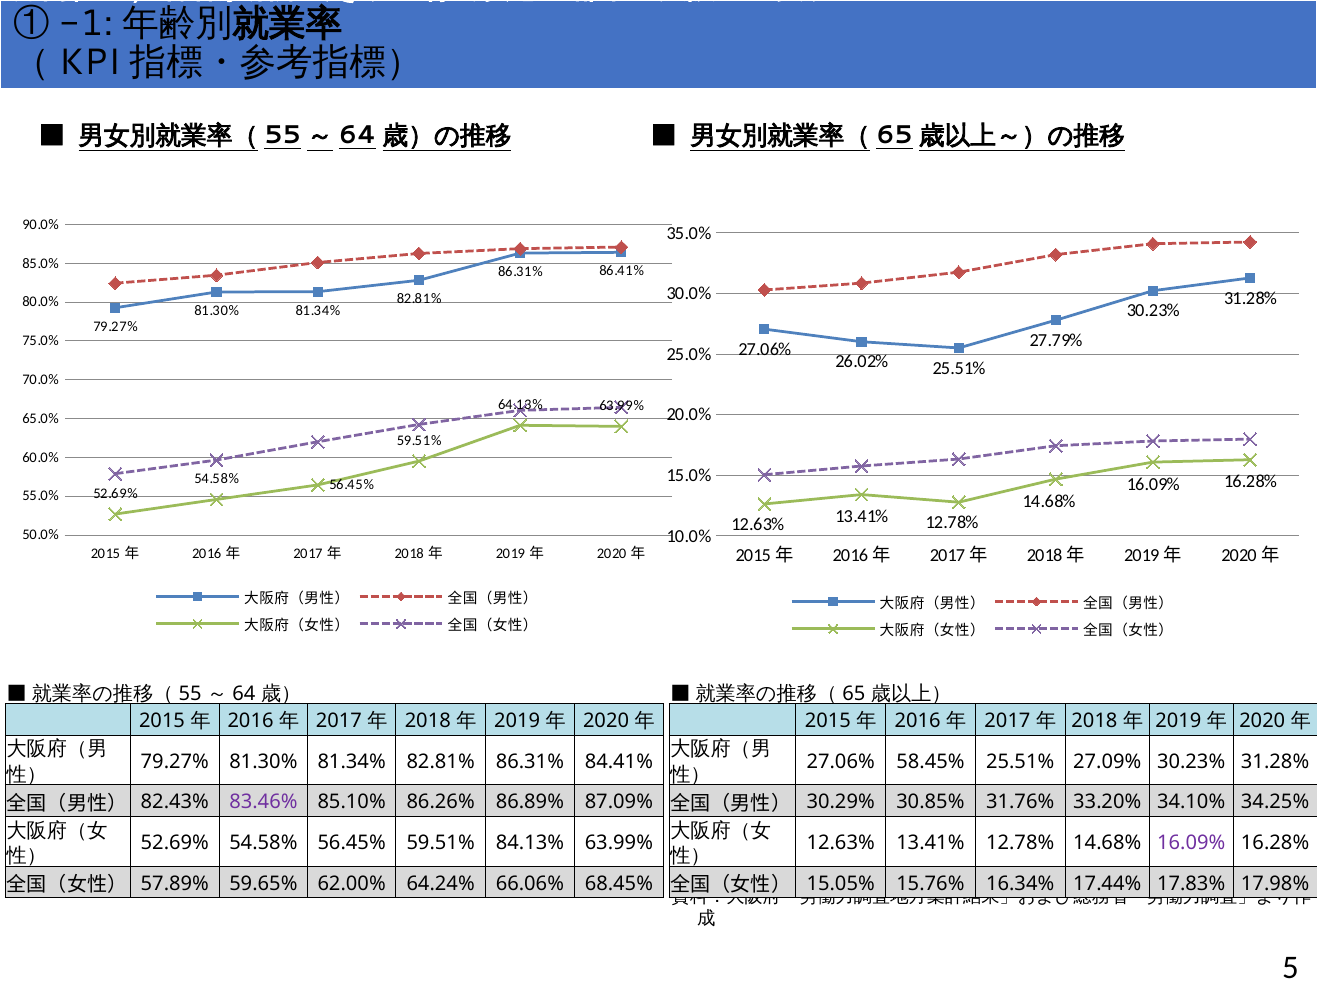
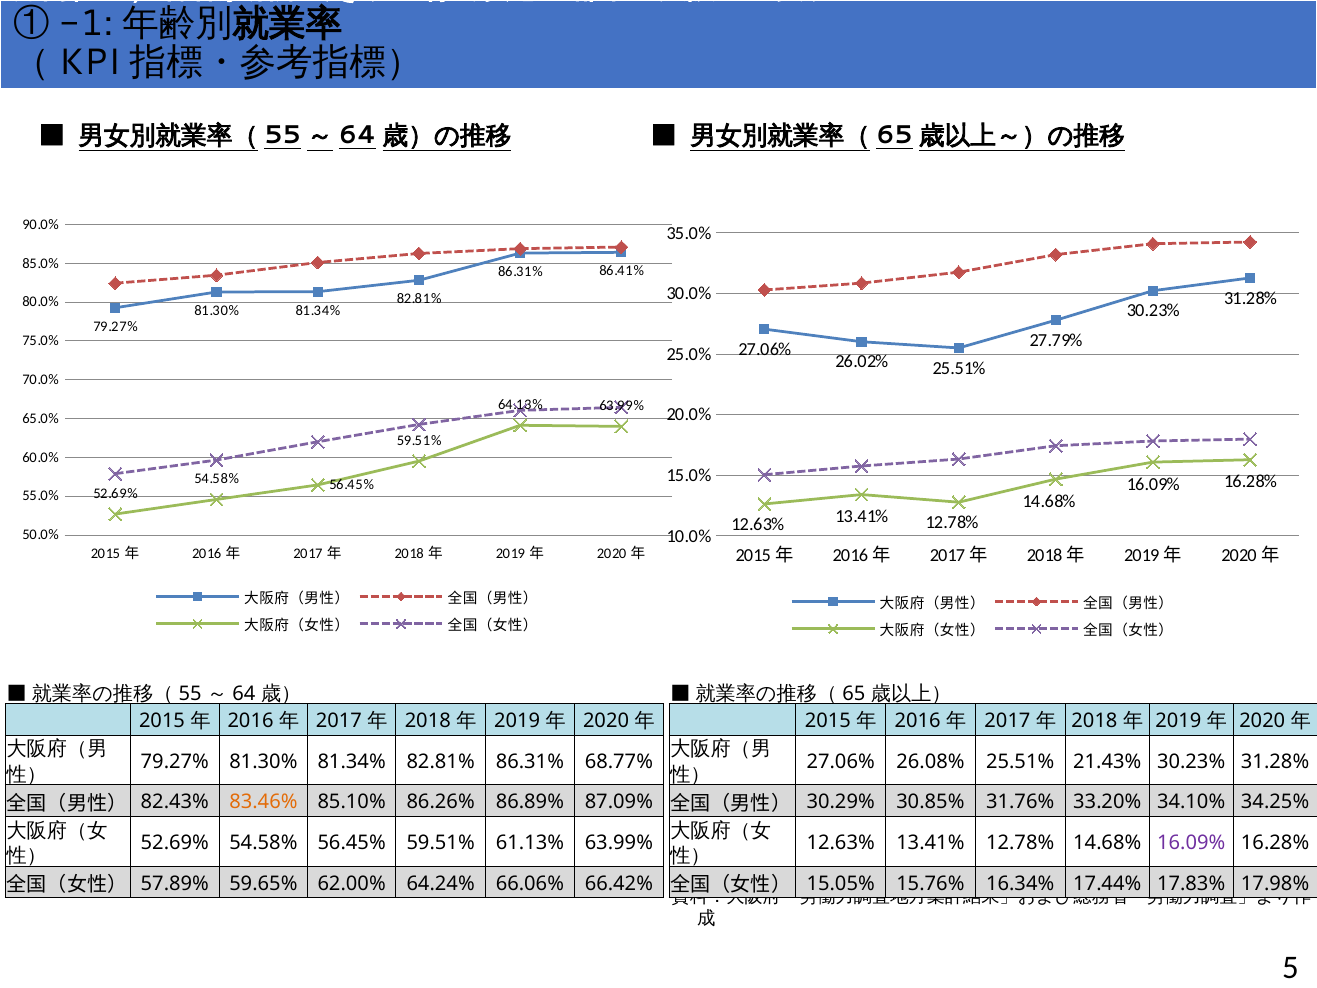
84.41%: 84.41% -> 68.77%
58.45%: 58.45% -> 26.08%
27.09%: 27.09% -> 21.43%
83.46% colour: purple -> orange
84.13%: 84.13% -> 61.13%
68.45%: 68.45% -> 66.42%
